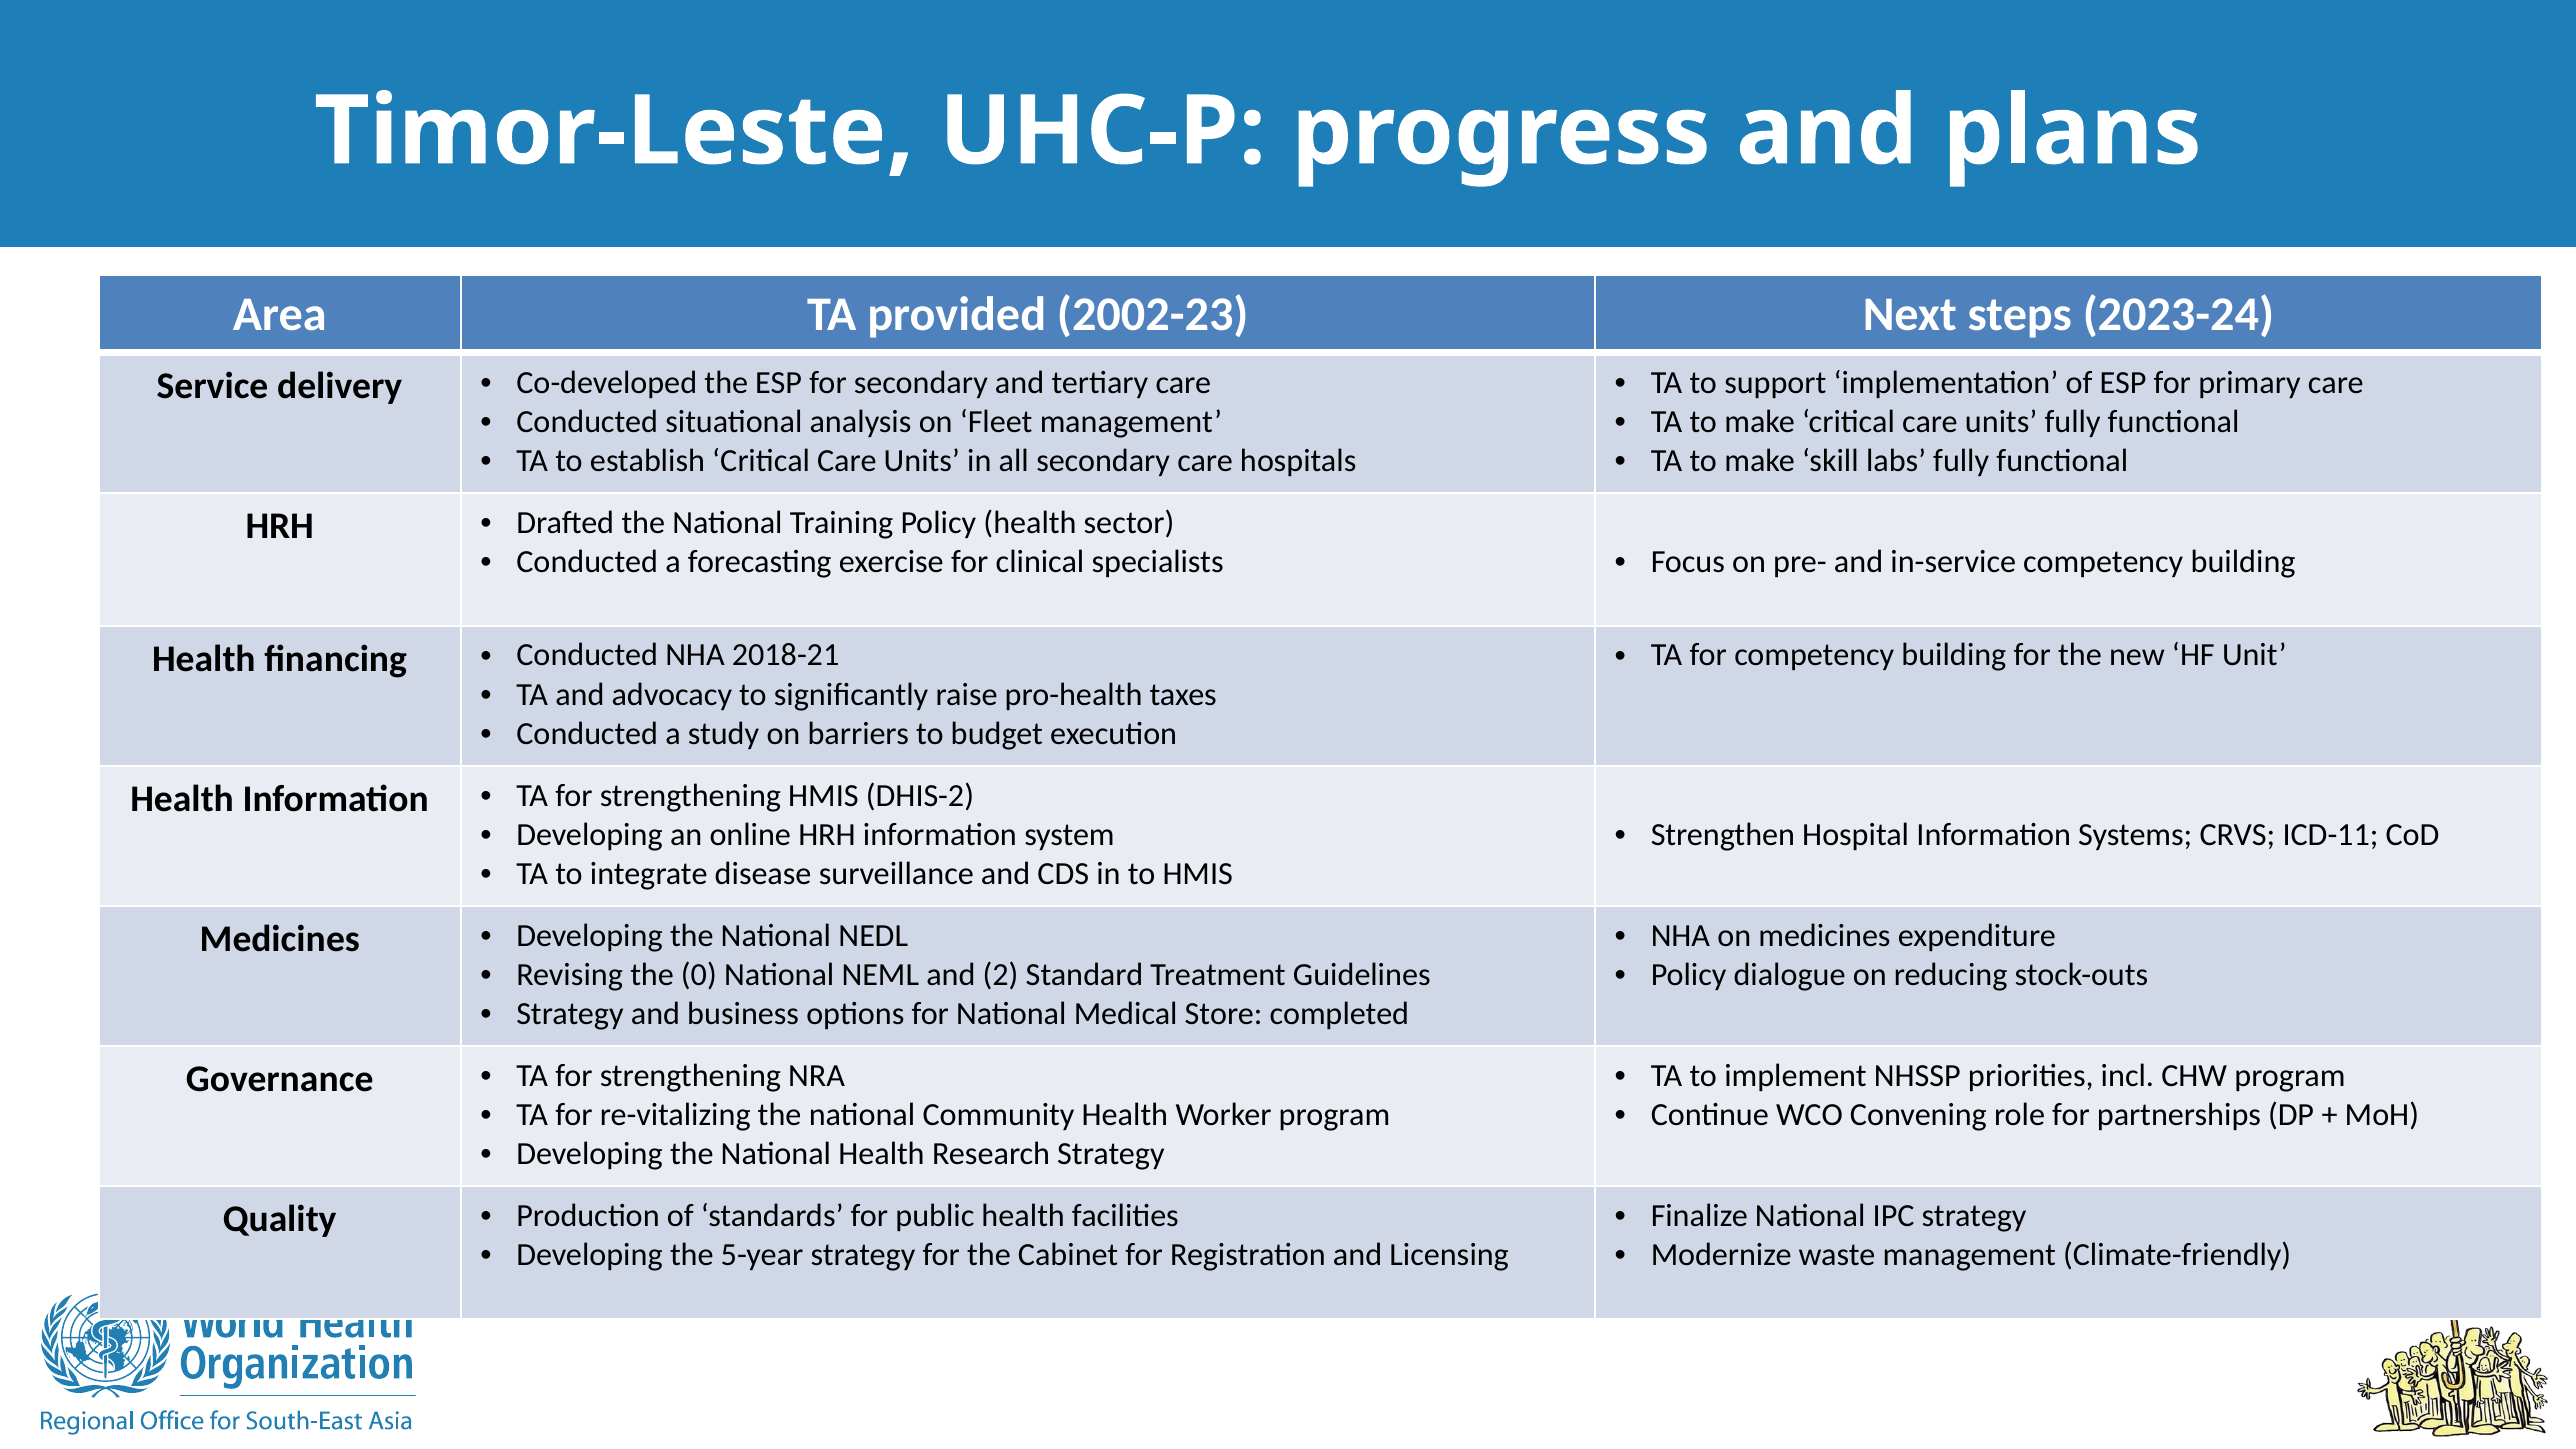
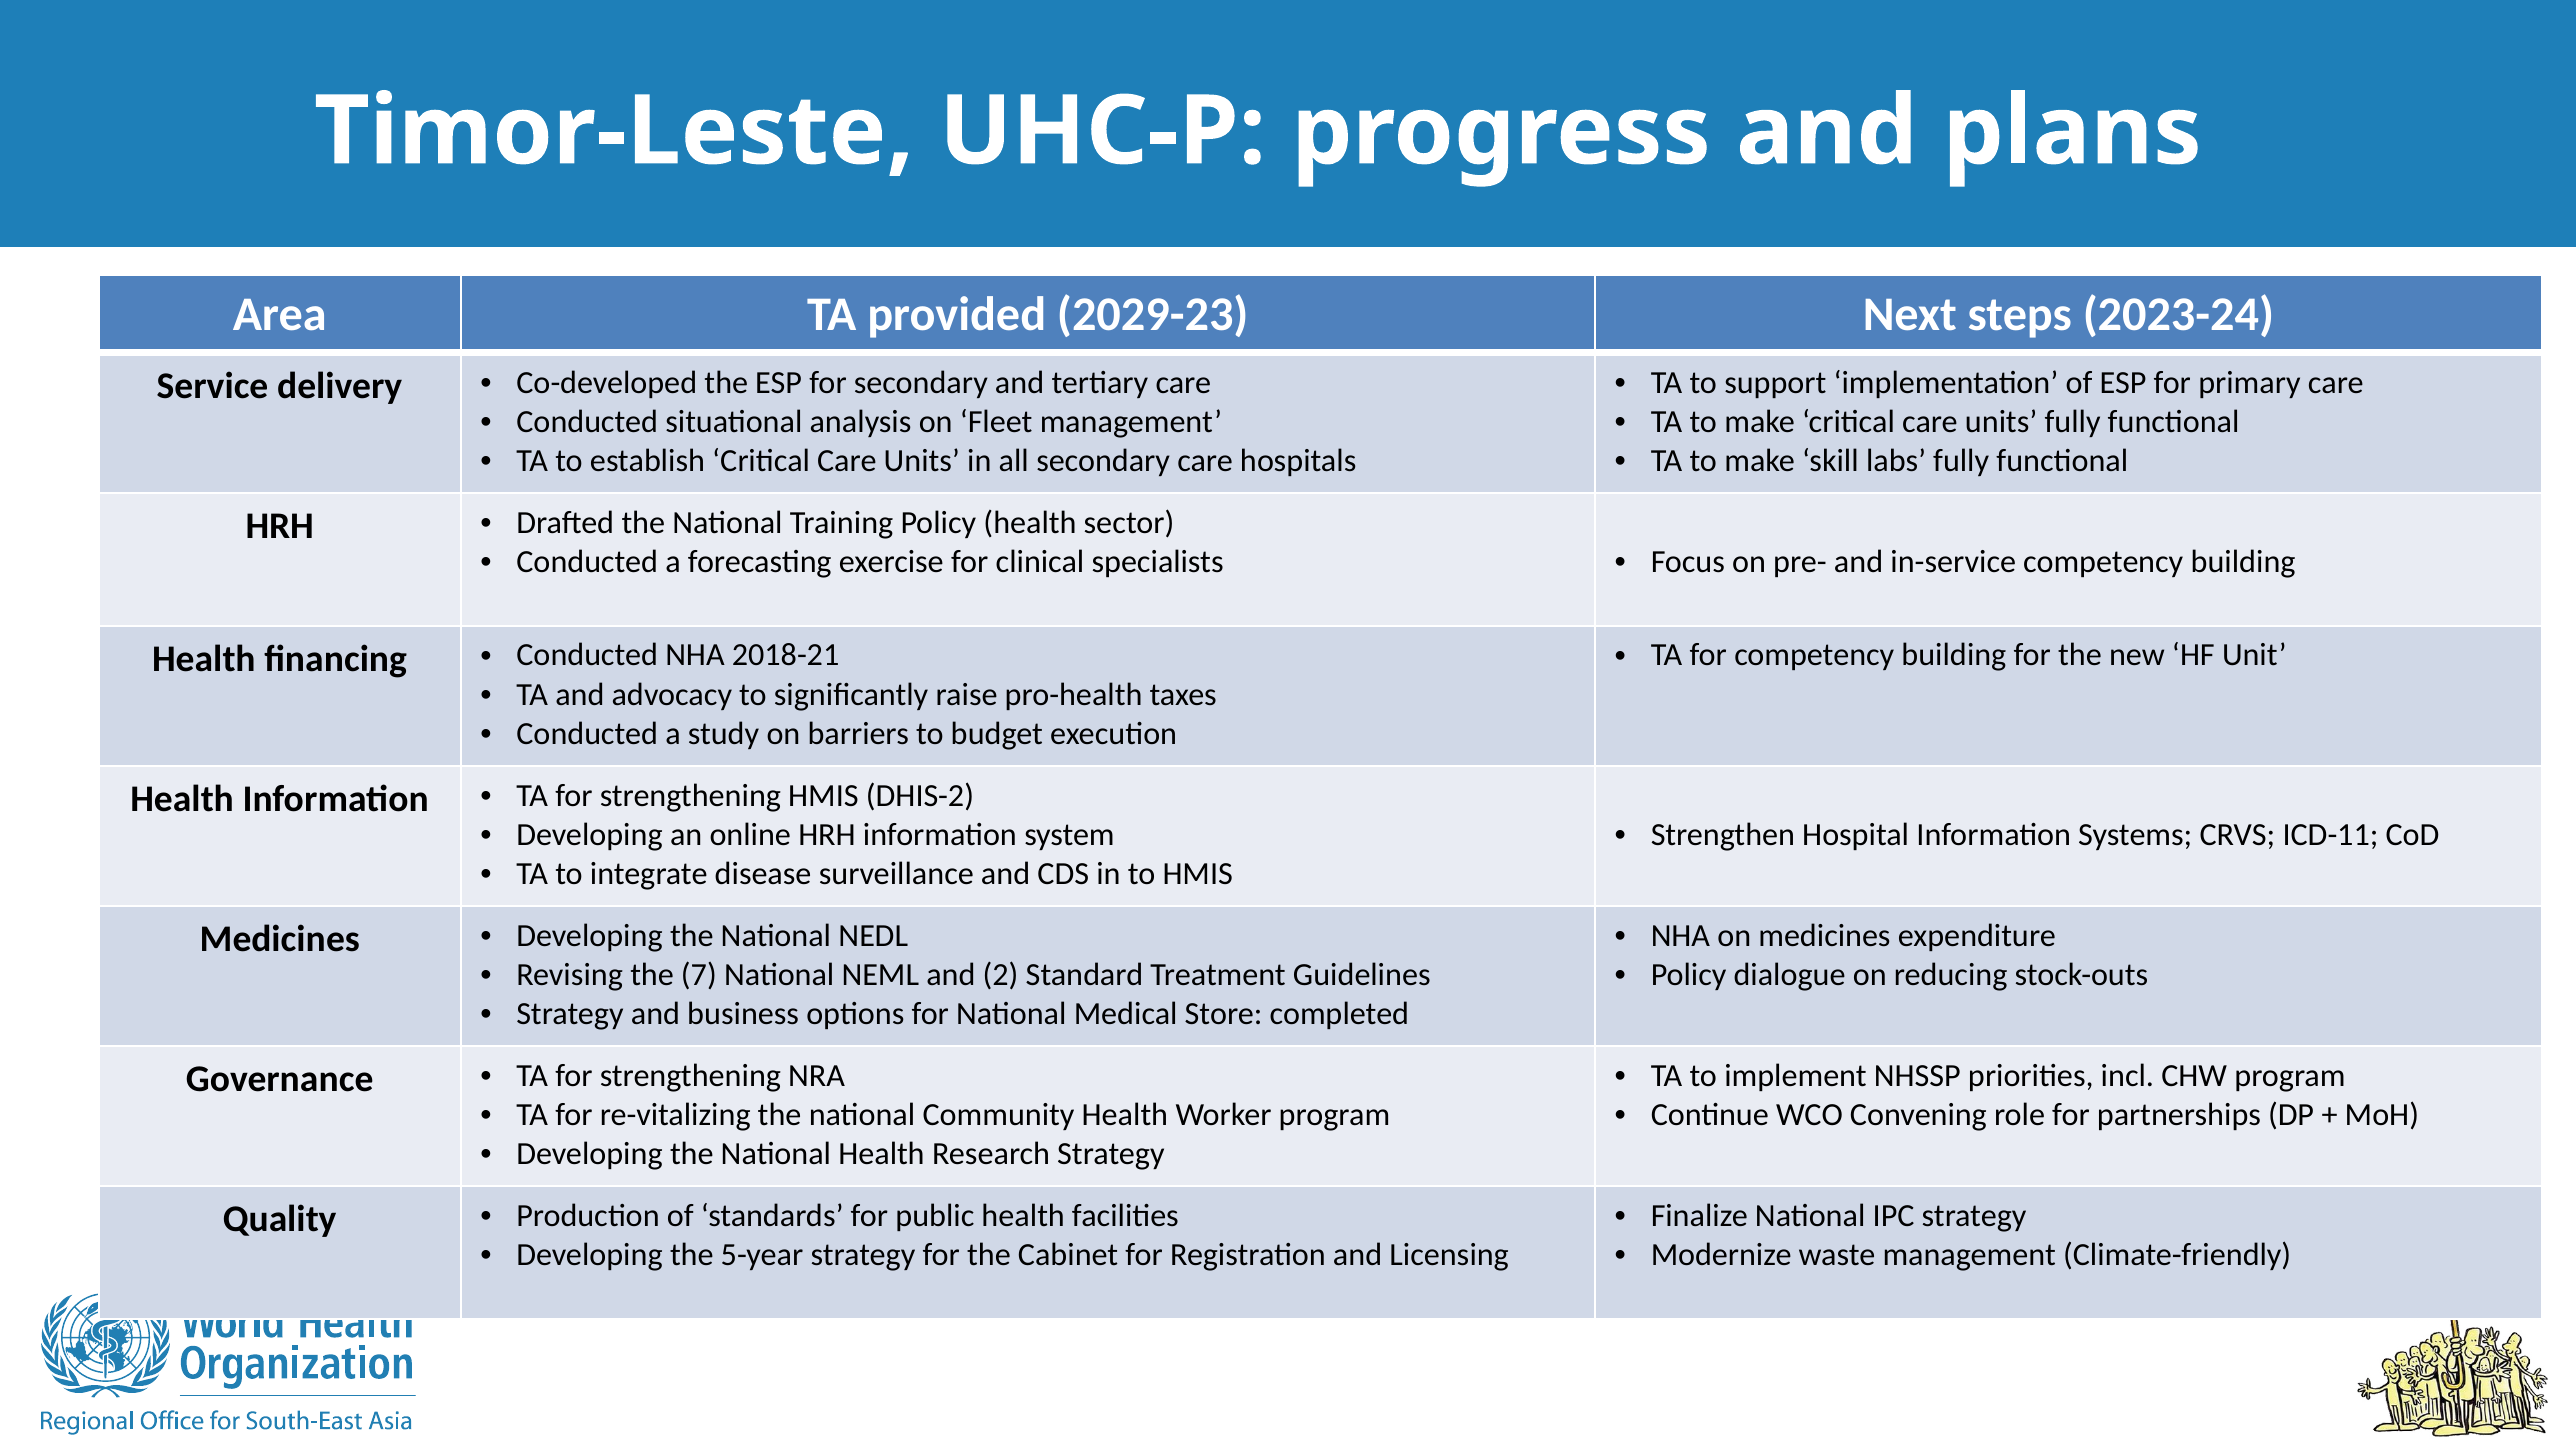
2002-23: 2002-23 -> 2029-23
0: 0 -> 7
